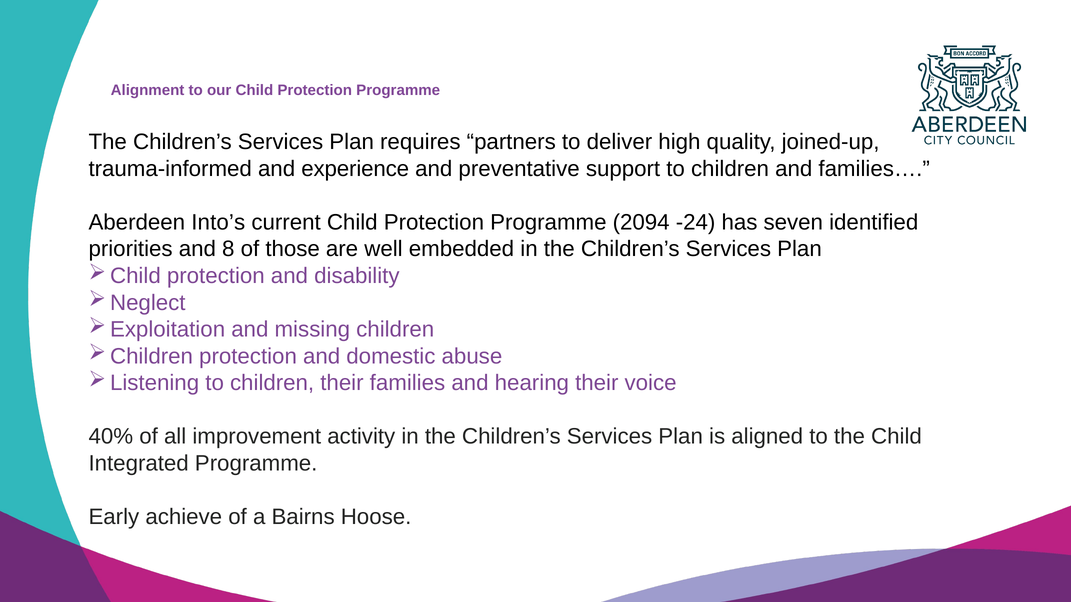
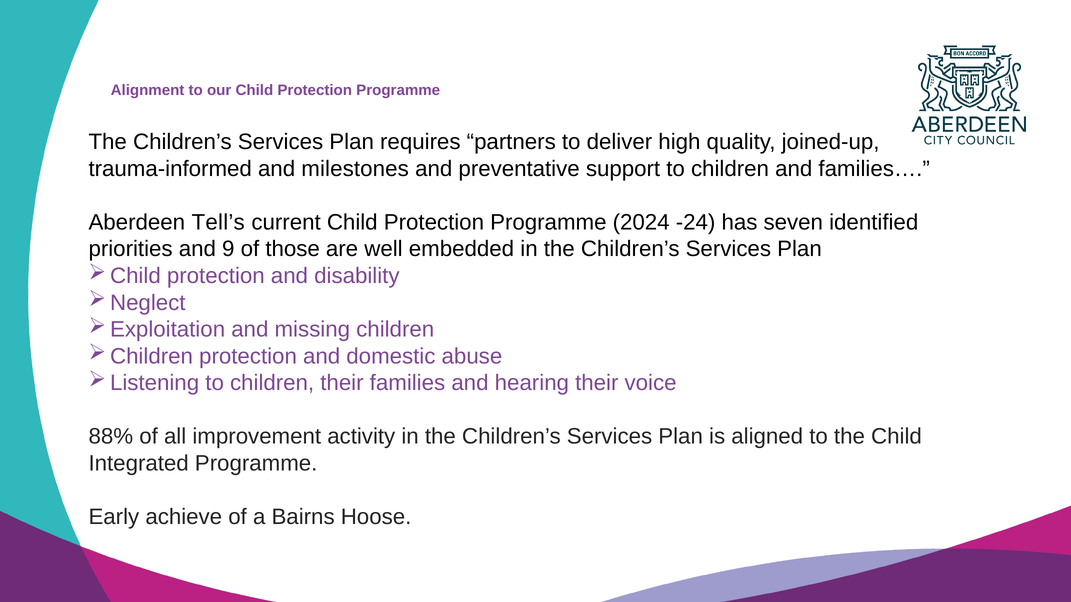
experience: experience -> milestones
Into’s: Into’s -> Tell’s
2094: 2094 -> 2024
8: 8 -> 9
40%: 40% -> 88%
